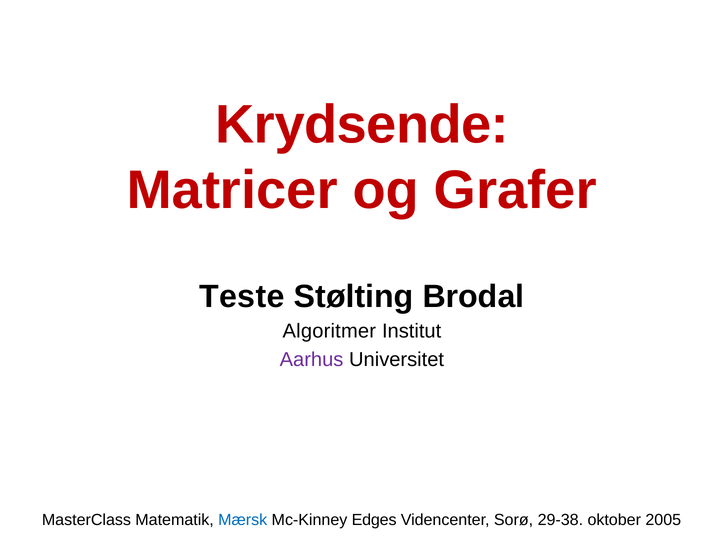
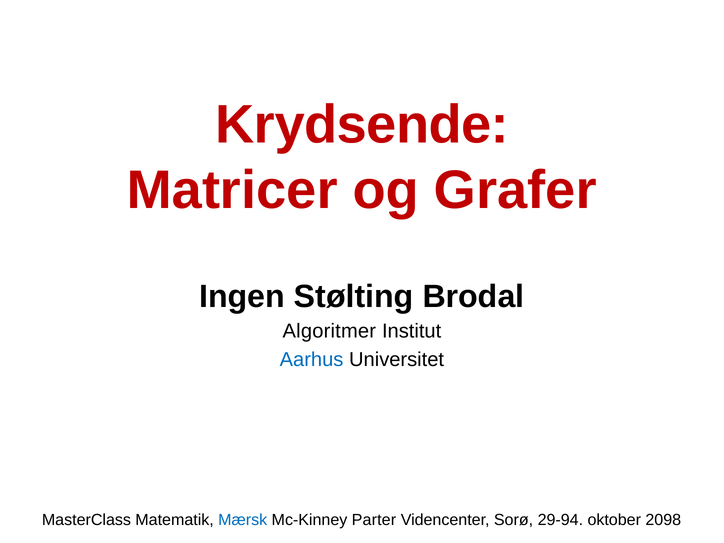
Teste: Teste -> Ingen
Aarhus colour: purple -> blue
Edges: Edges -> Parter
29-38: 29-38 -> 29-94
2005: 2005 -> 2098
